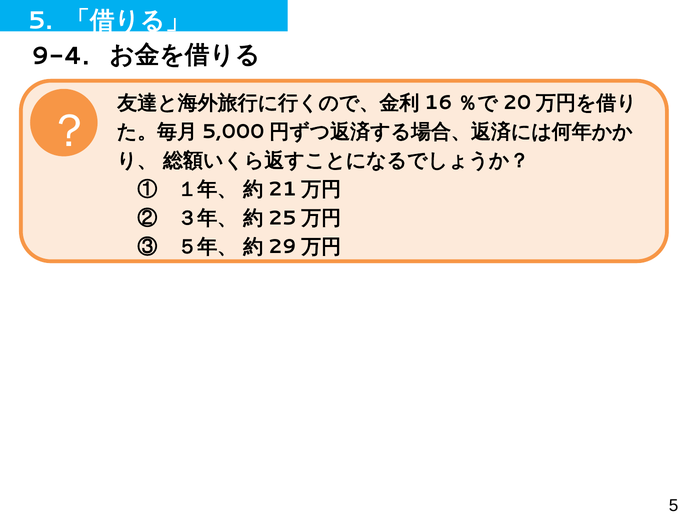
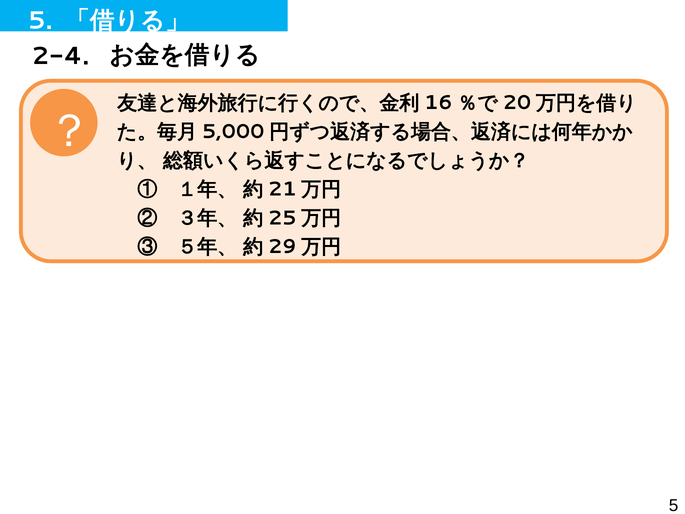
9-4: 9-4 -> 2-4
